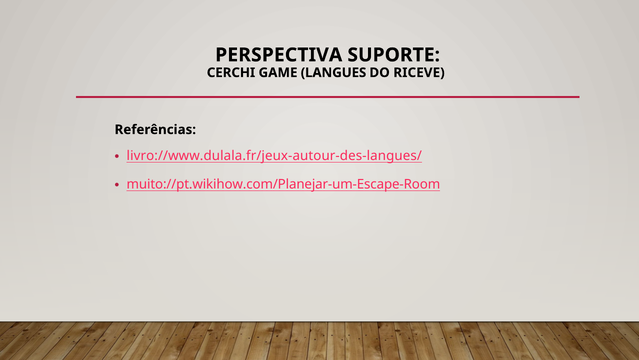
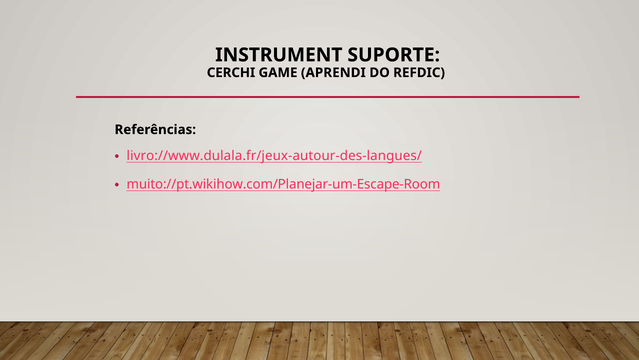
PERSPECTIVA: PERSPECTIVA -> INSTRUMENT
LANGUES: LANGUES -> APRENDI
RICEVE: RICEVE -> REFDIC
